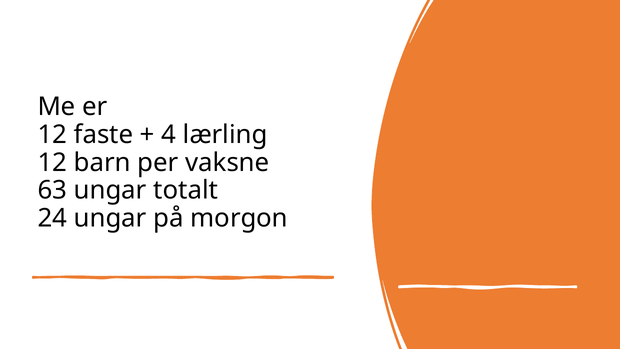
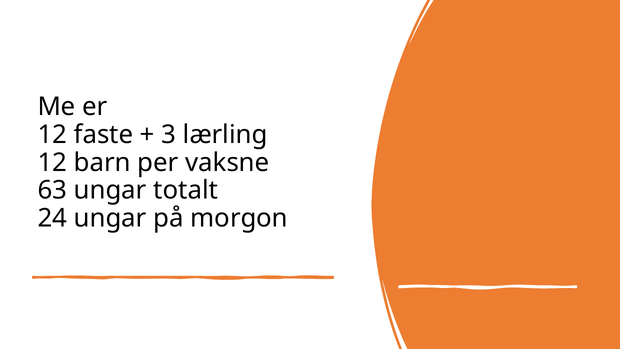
4: 4 -> 3
